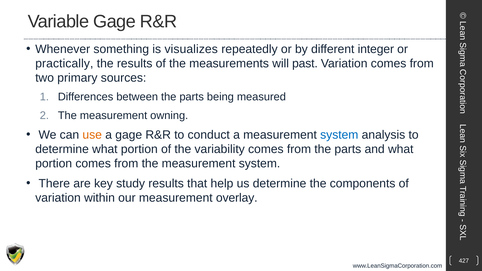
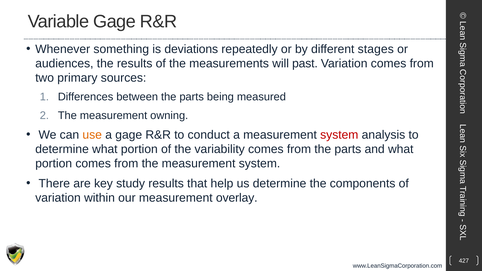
visualizes: visualizes -> deviations
integer: integer -> stages
practically: practically -> audiences
system at (339, 135) colour: blue -> red
